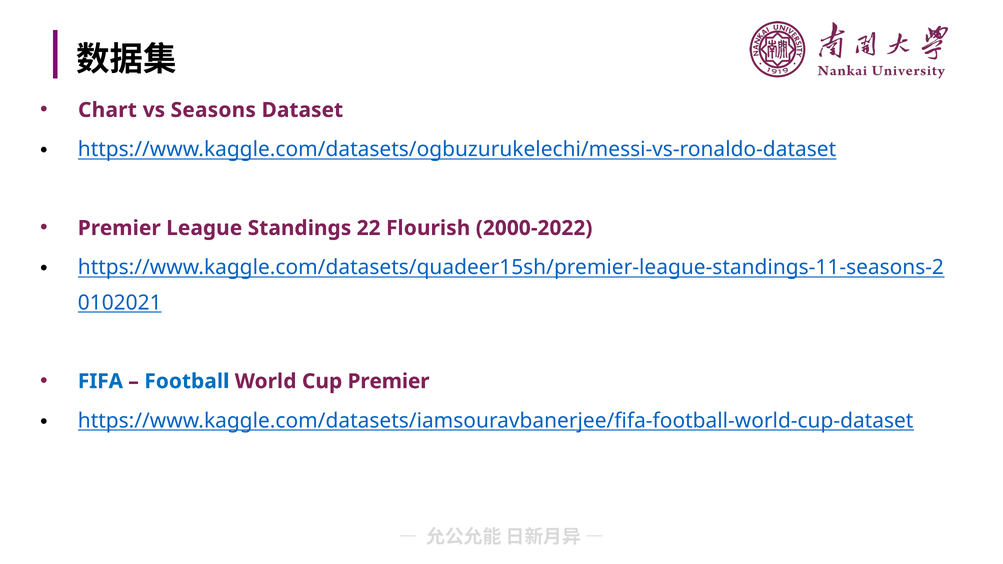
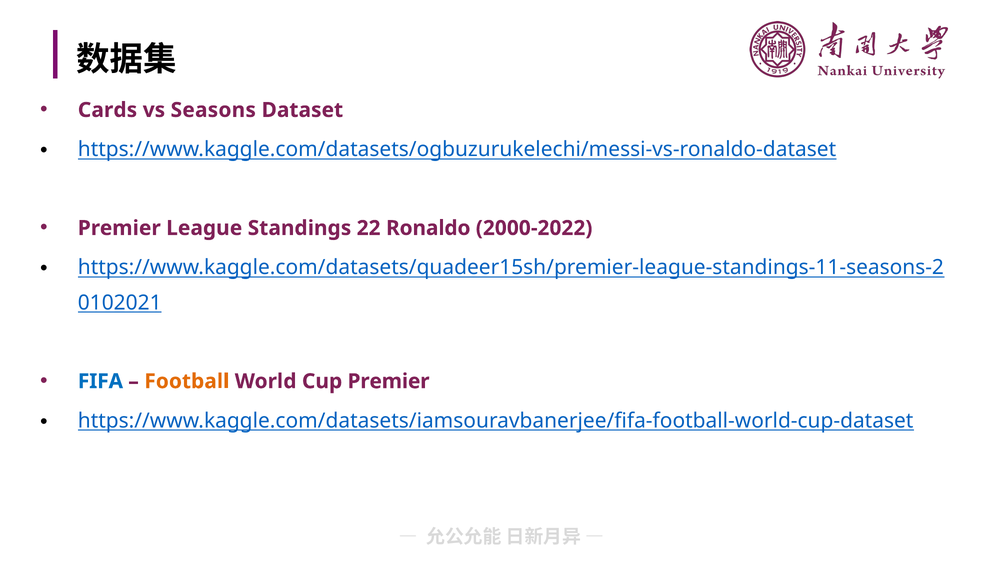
Chart: Chart -> Cards
Flourish: Flourish -> Ronaldo
Football colour: blue -> orange
